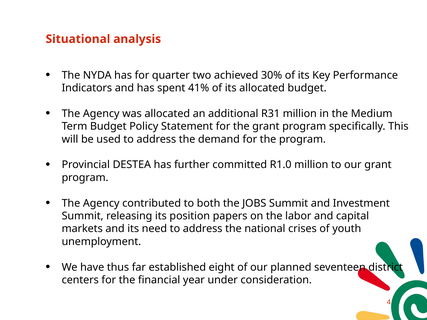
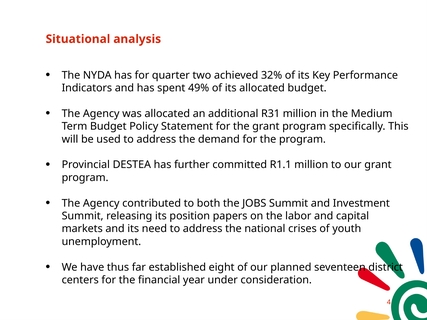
30%: 30% -> 32%
41%: 41% -> 49%
R1.0: R1.0 -> R1.1
